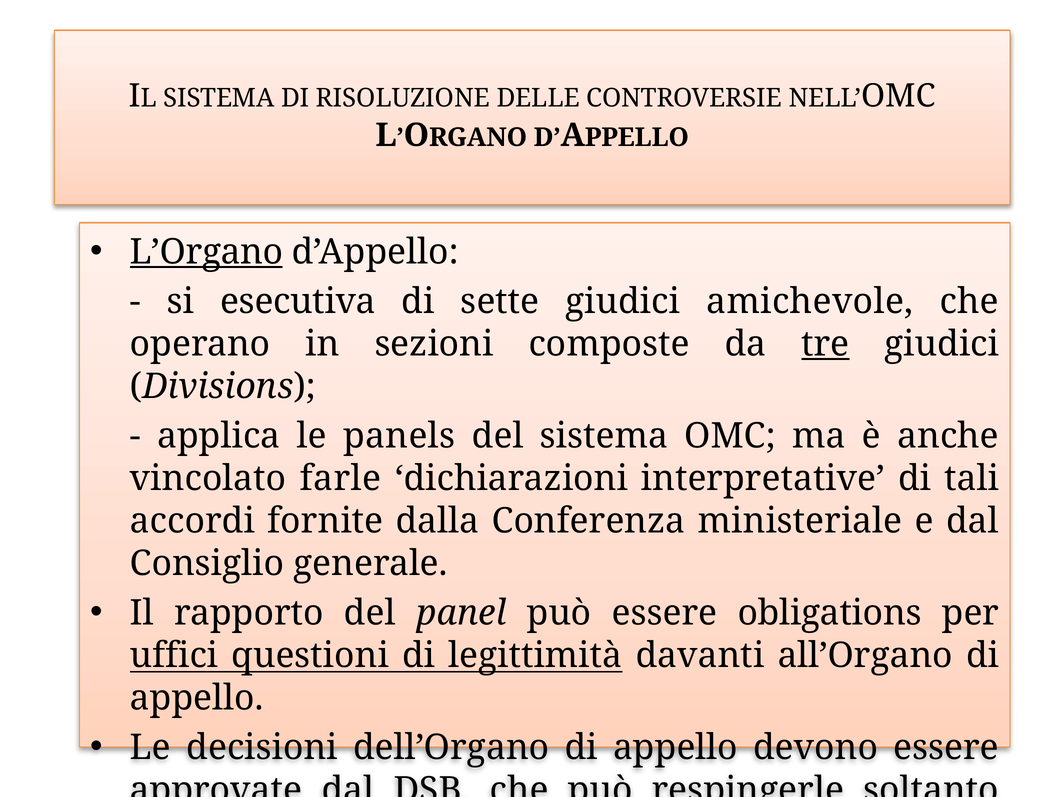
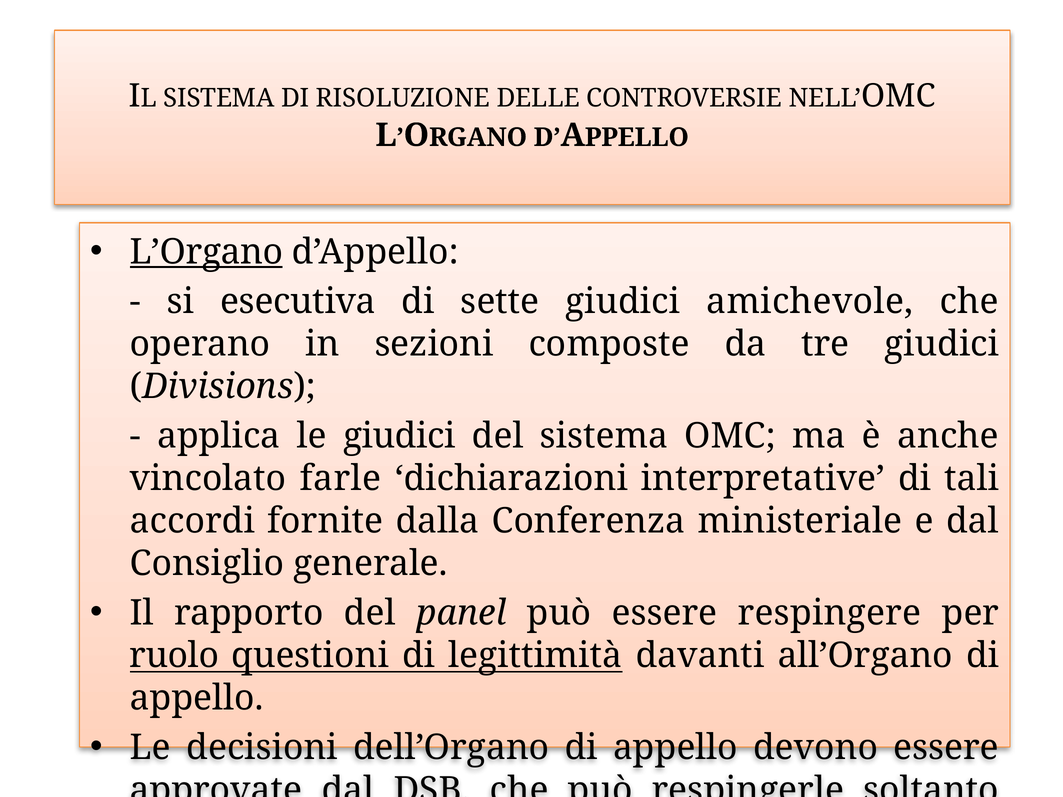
tre underline: present -> none
le panels: panels -> giudici
obligations: obligations -> respingere
uffici: uffici -> ruolo
